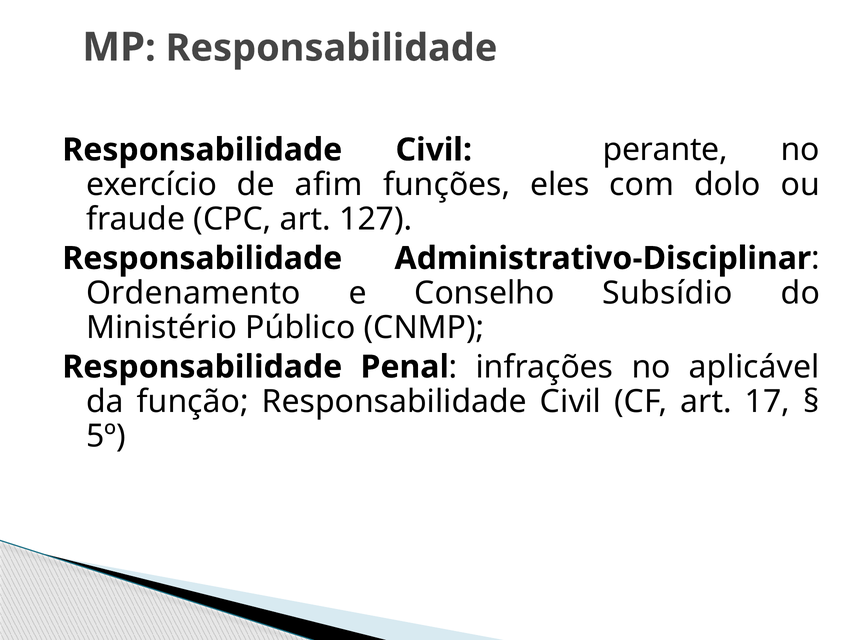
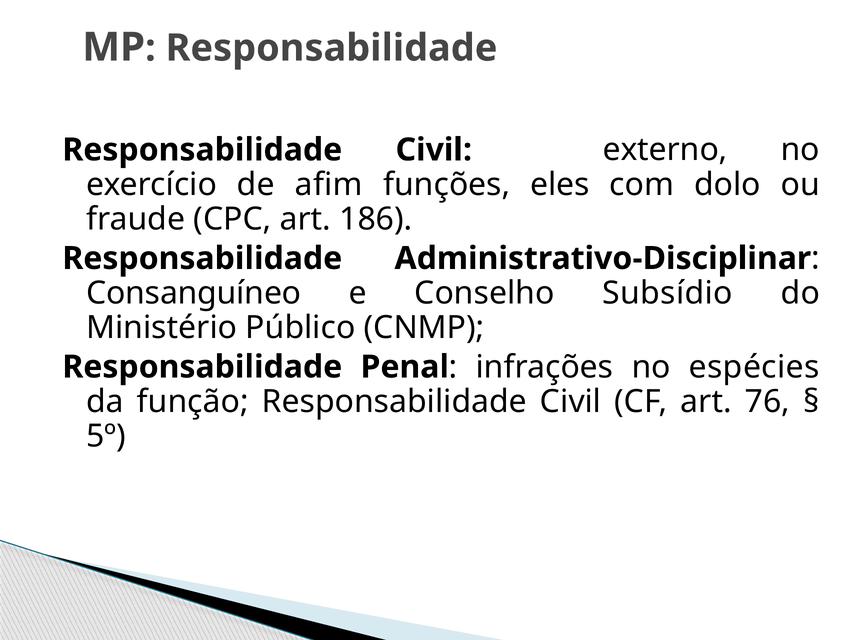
perante: perante -> externo
127: 127 -> 186
Ordenamento: Ordenamento -> Consanguíneo
aplicável: aplicável -> espécies
17: 17 -> 76
